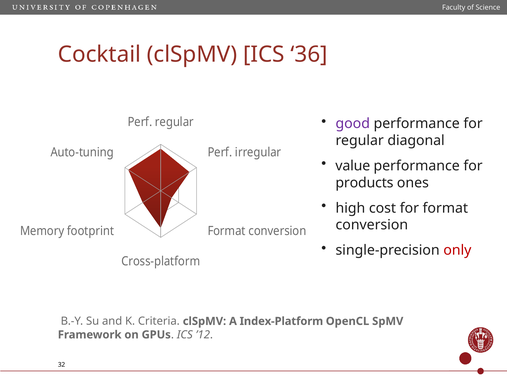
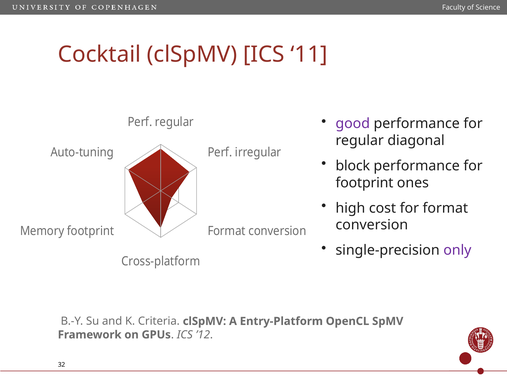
36: 36 -> 11
value: value -> block
products at (364, 183): products -> footprint
only colour: red -> purple
Index-Platform: Index-Platform -> Entry-Platform
